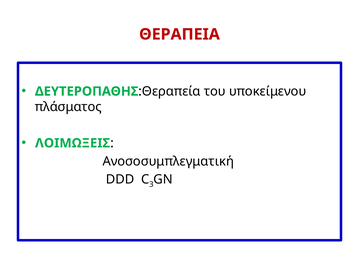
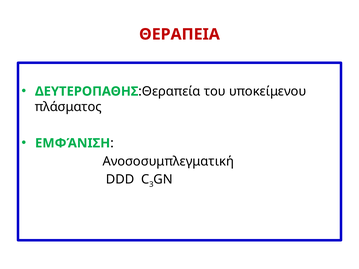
ΛΟΙΜΩΞΕΙΣ: ΛΟΙΜΩΞΕΙΣ -> ΕΜΦΆΝΙΣΗ
